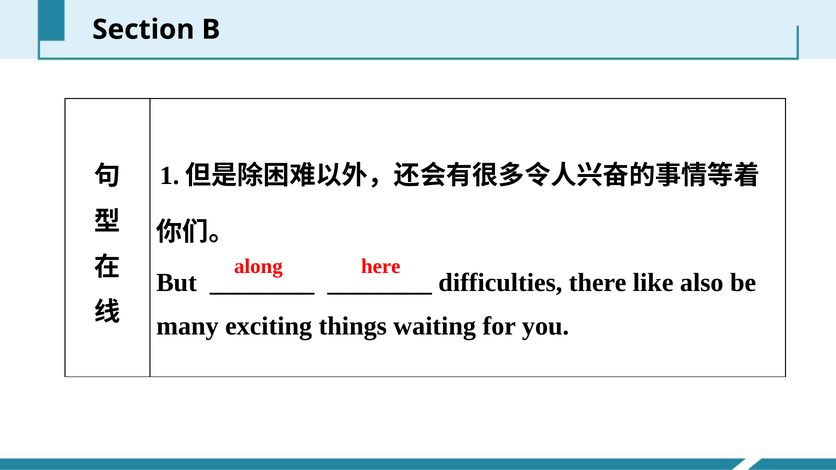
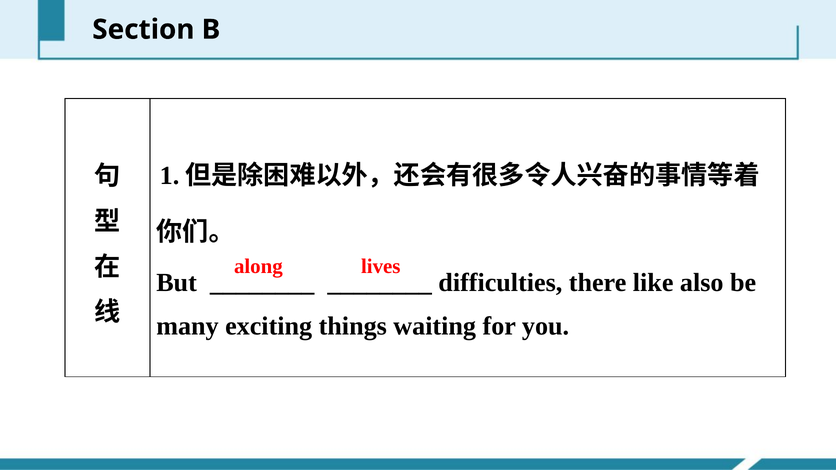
here: here -> lives
